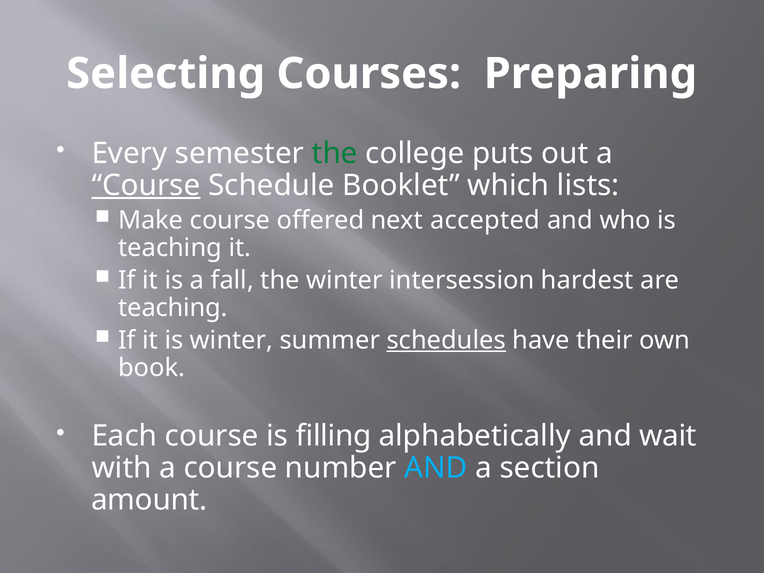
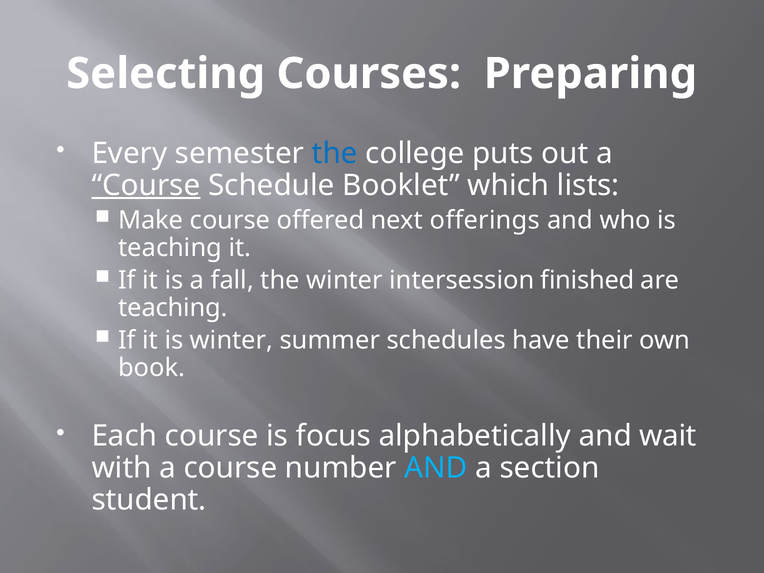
the at (335, 153) colour: green -> blue
accepted: accepted -> offerings
hardest: hardest -> finished
schedules underline: present -> none
filling: filling -> focus
amount: amount -> student
